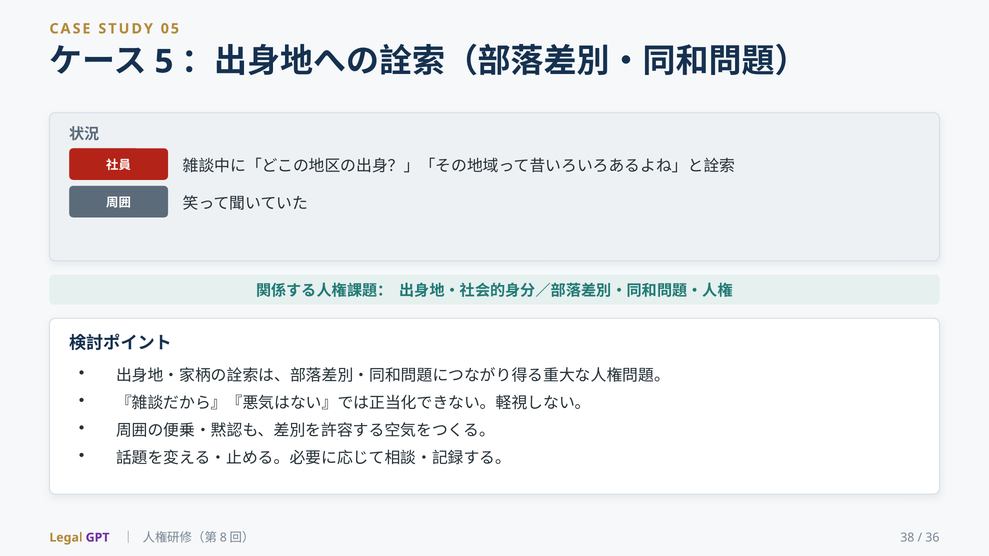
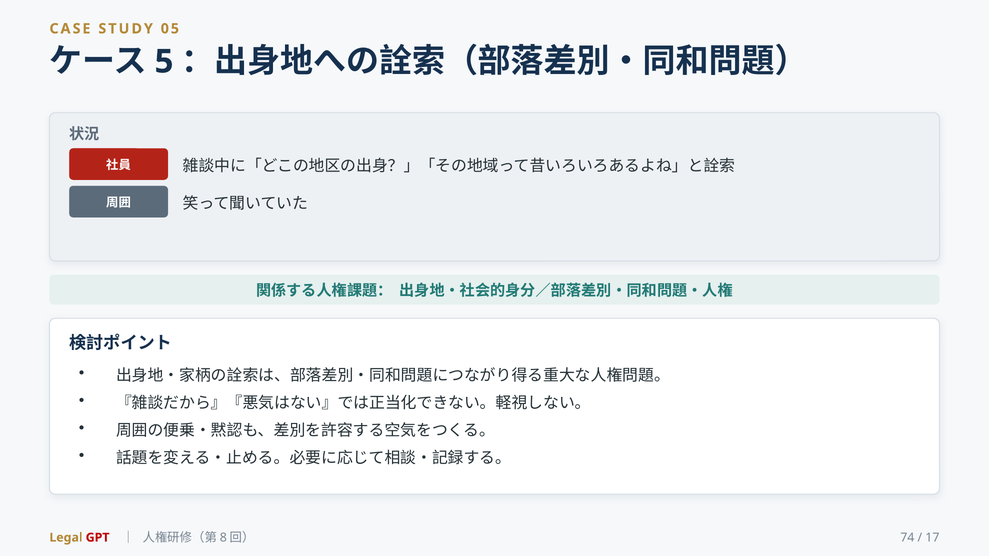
GPT colour: purple -> red
38: 38 -> 74
36: 36 -> 17
